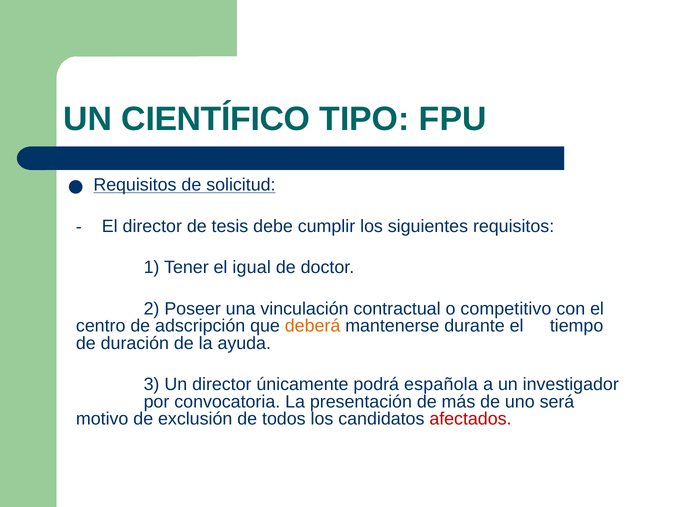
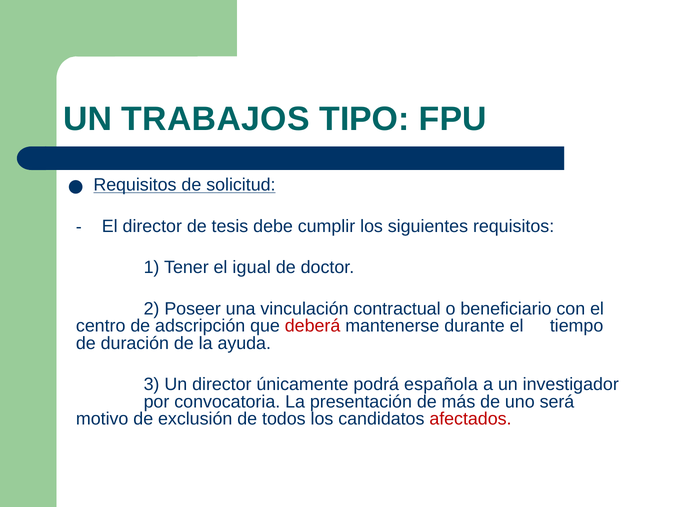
CIENTÍFICO: CIENTÍFICO -> TRABAJOS
competitivo: competitivo -> beneficiario
deberá colour: orange -> red
